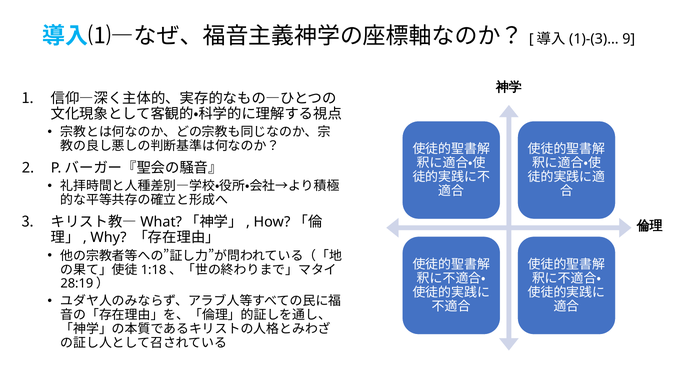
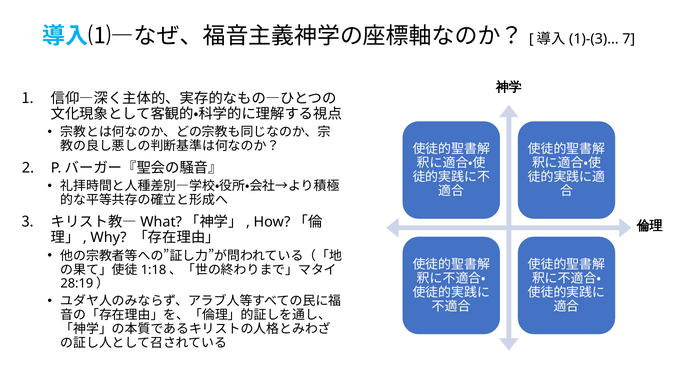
9: 9 -> 7
